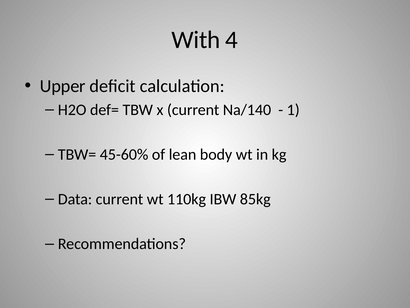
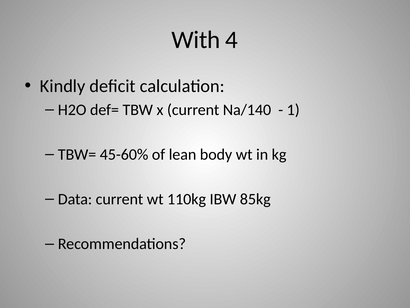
Upper: Upper -> Kindly
